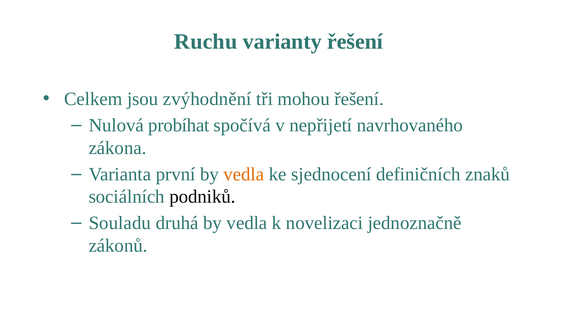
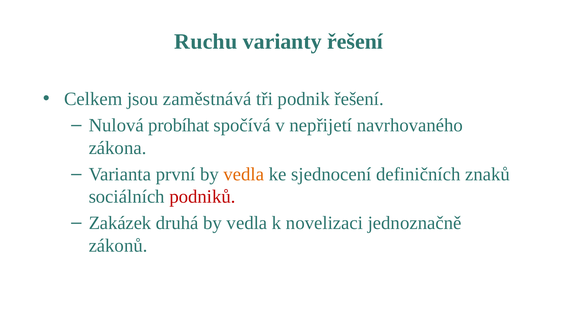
zvýhodnění: zvýhodnění -> zaměstnává
mohou: mohou -> podnik
podniků colour: black -> red
Souladu: Souladu -> Zakázek
